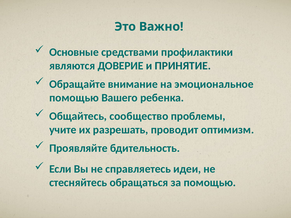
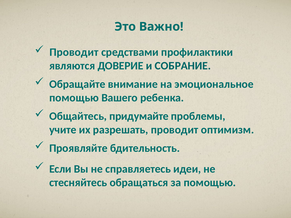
Основные at (74, 52): Основные -> Проводит
ПРИНЯТИЕ: ПРИНЯТИЕ -> СОБРАНИЕ
сообщество: сообщество -> придумайте
